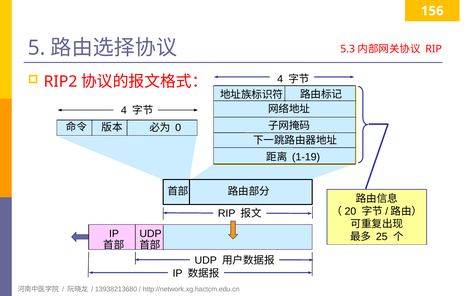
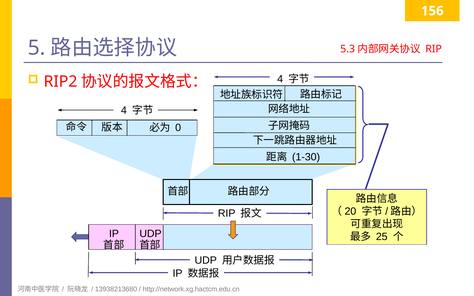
1-19: 1-19 -> 1-30
